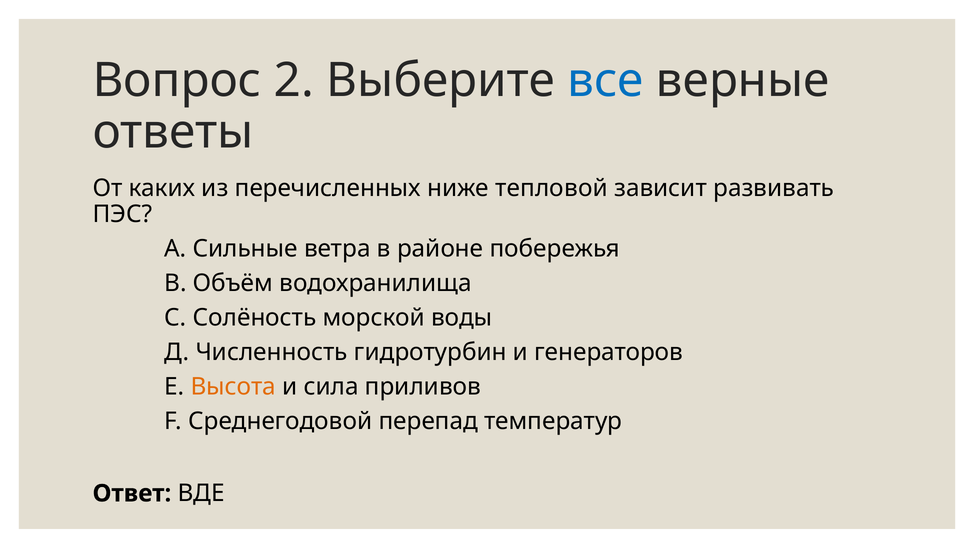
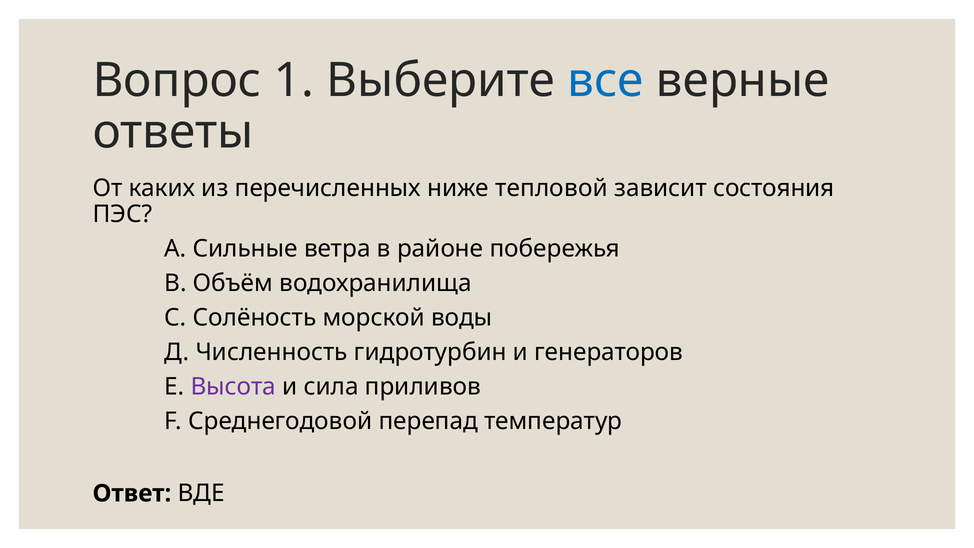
2: 2 -> 1
развивать: развивать -> состояния
Высота colour: orange -> purple
